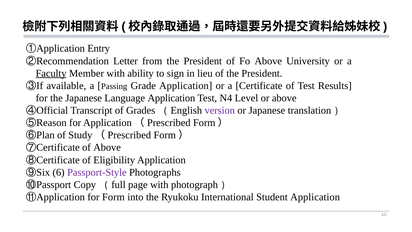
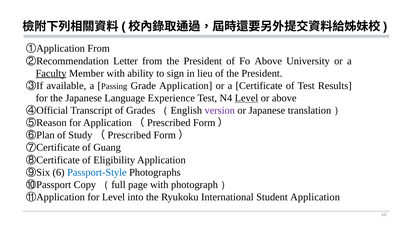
Entry at (99, 49): Entry -> From
Language Application: Application -> Experience
Level at (246, 98) underline: none -> present
of Above: Above -> Guang
Passport-Style colour: purple -> blue
for Form: Form -> Level
